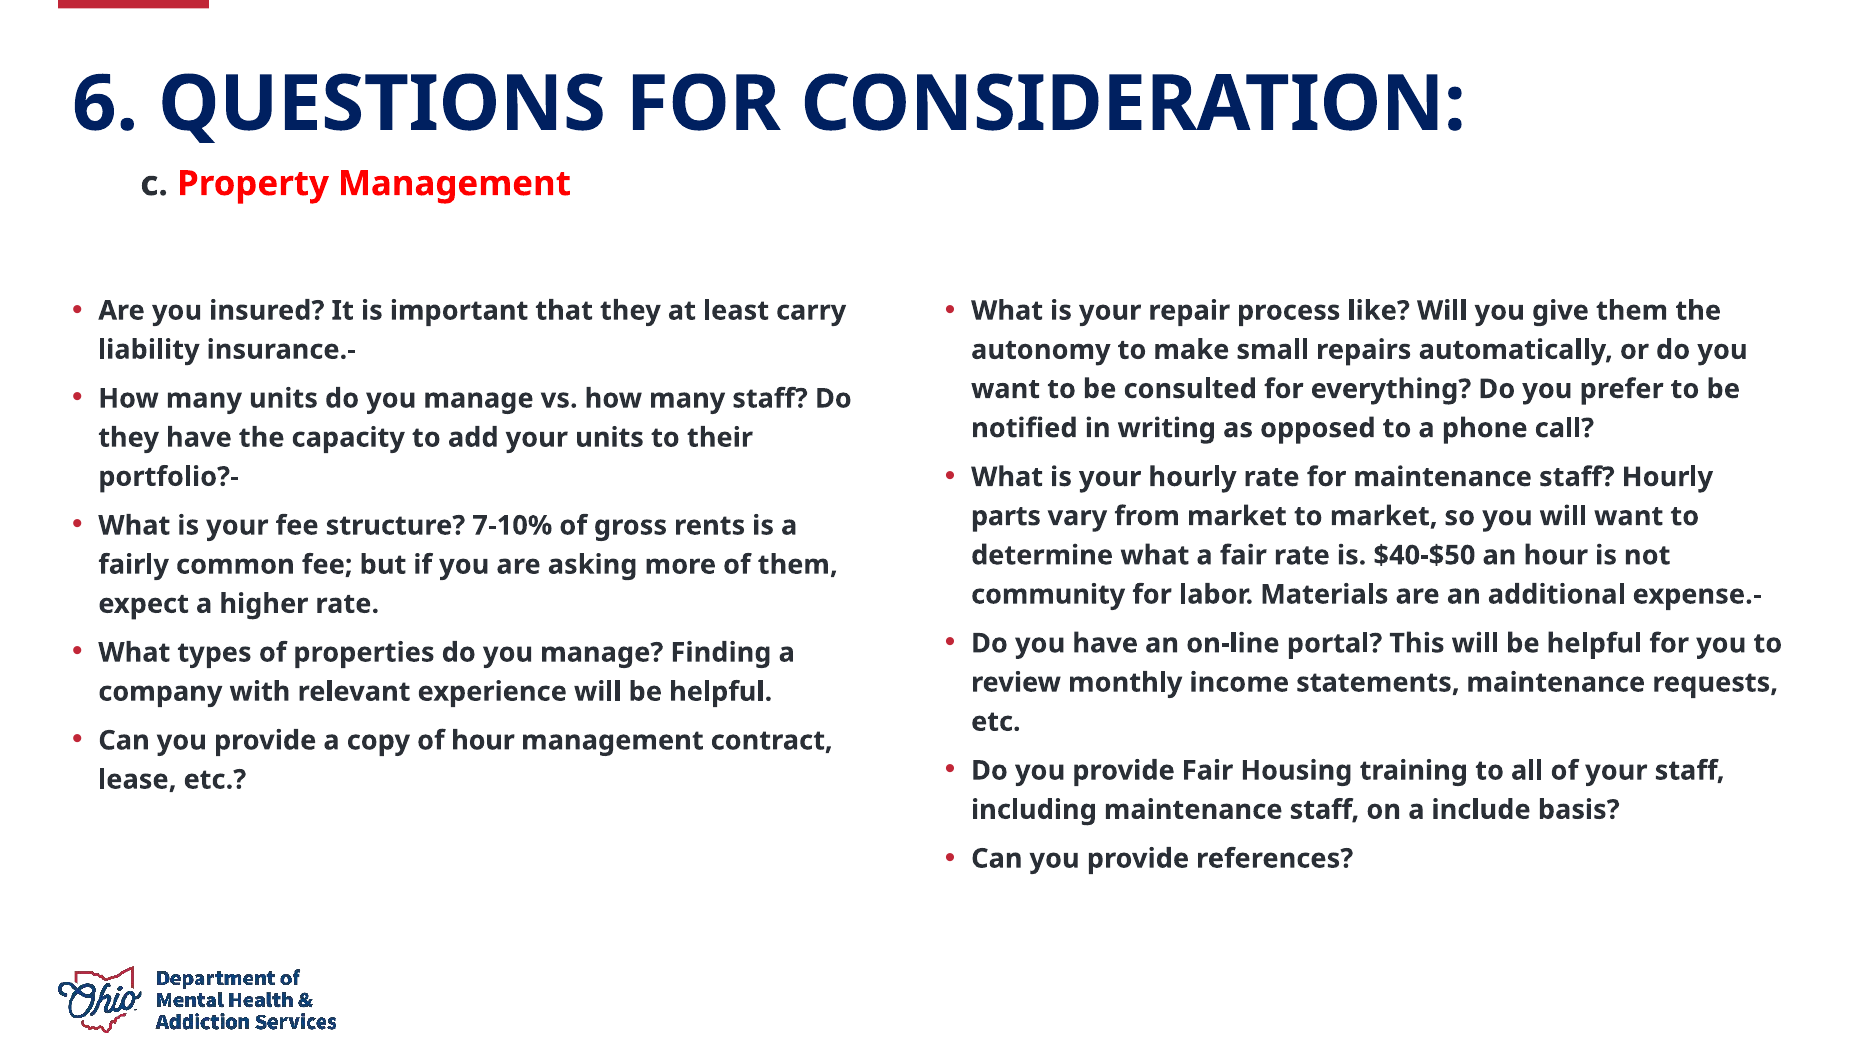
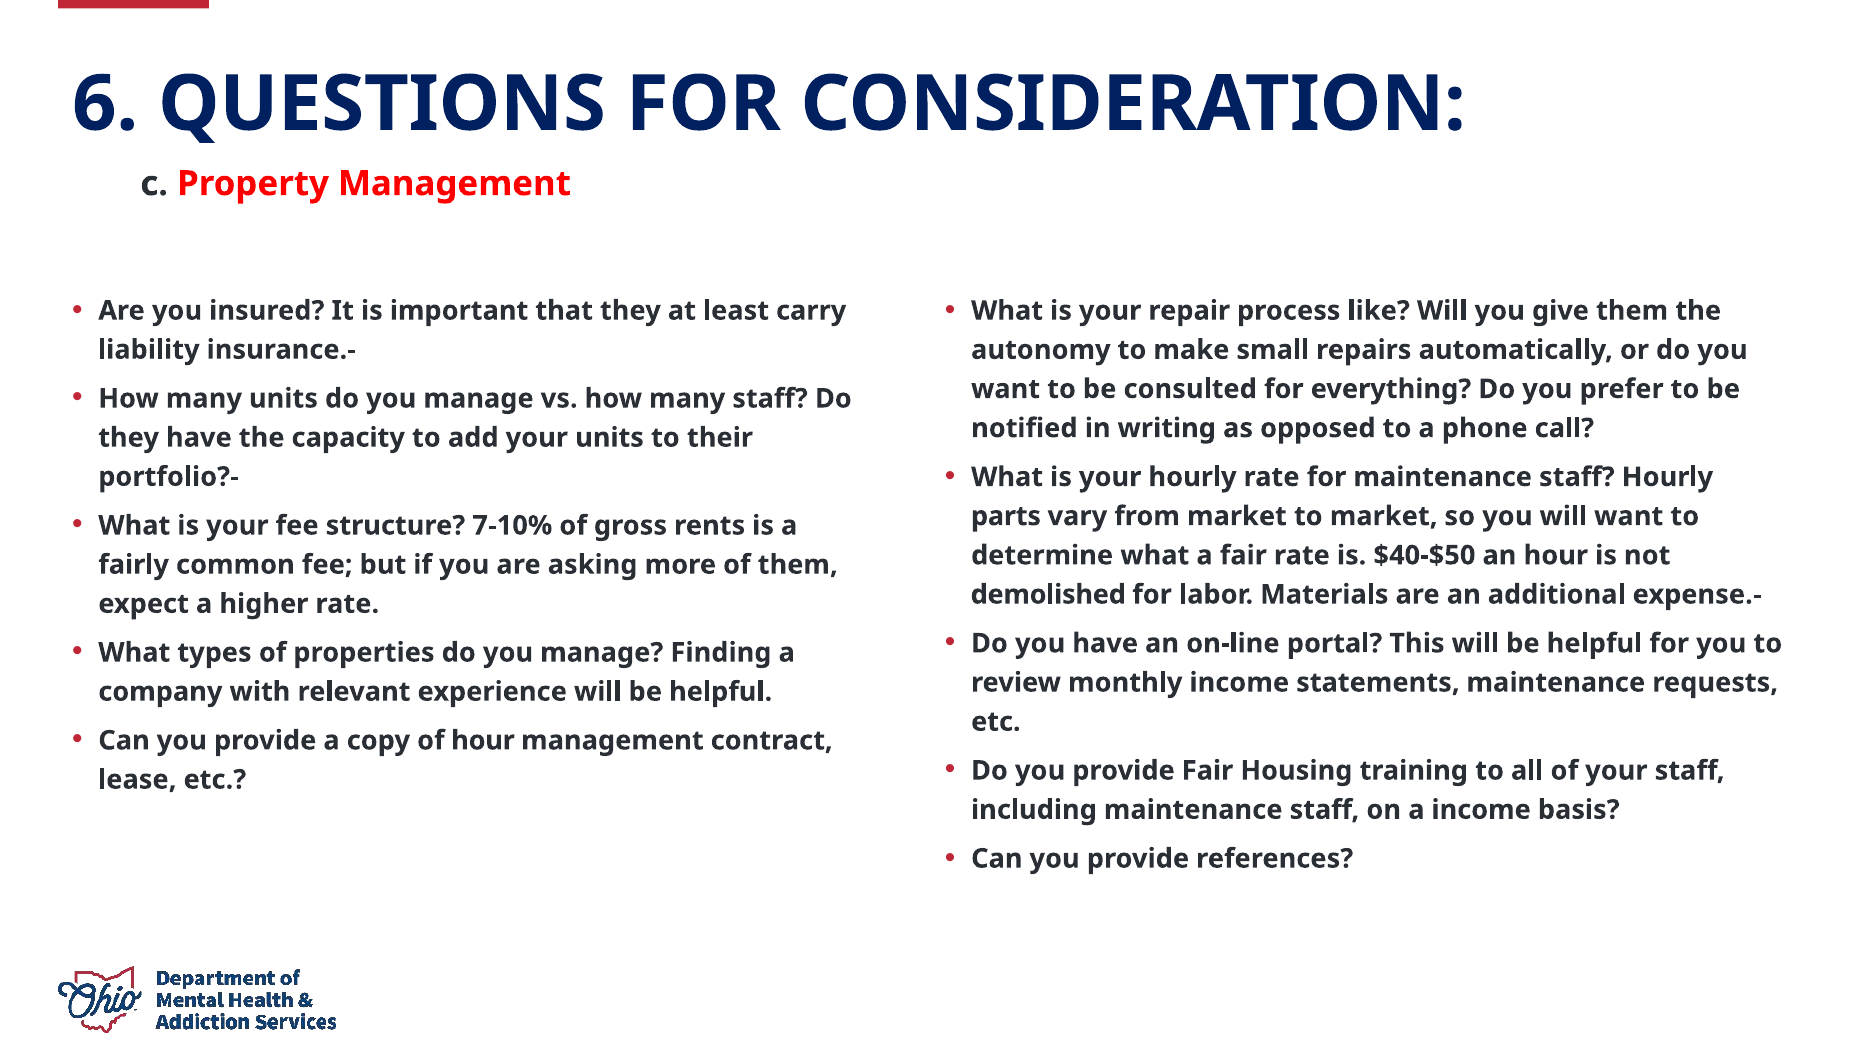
community: community -> demolished
a include: include -> income
